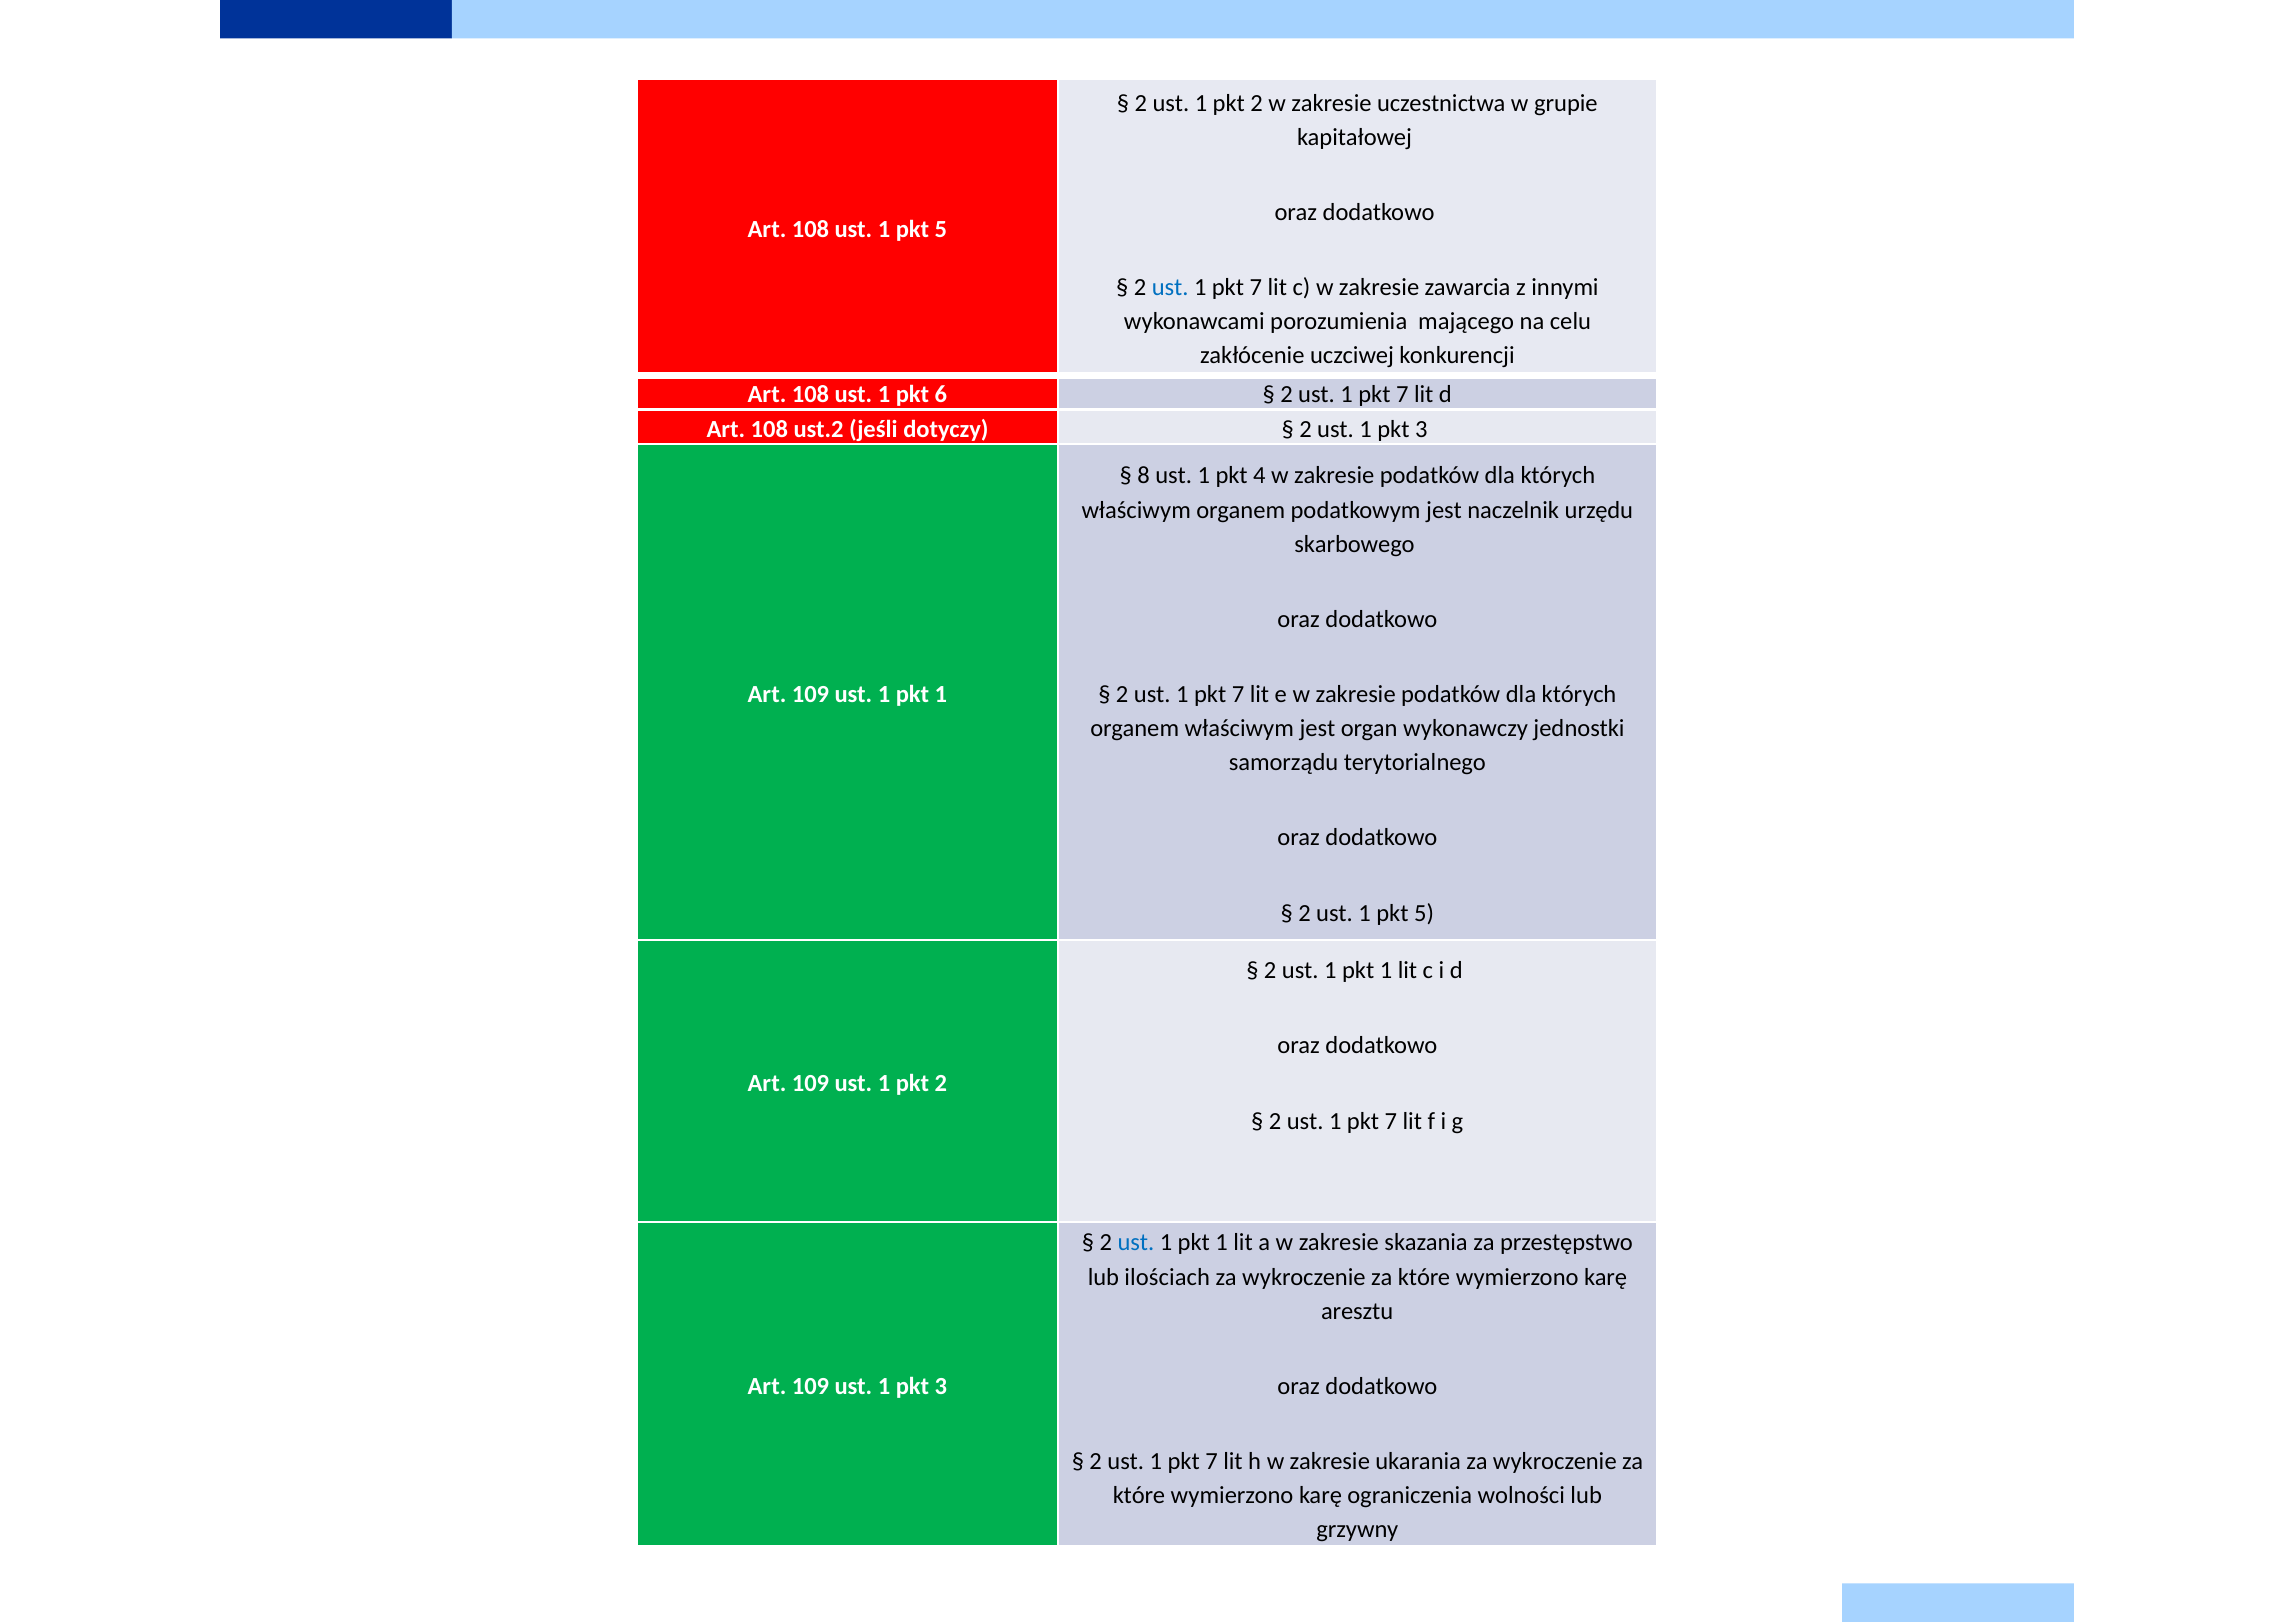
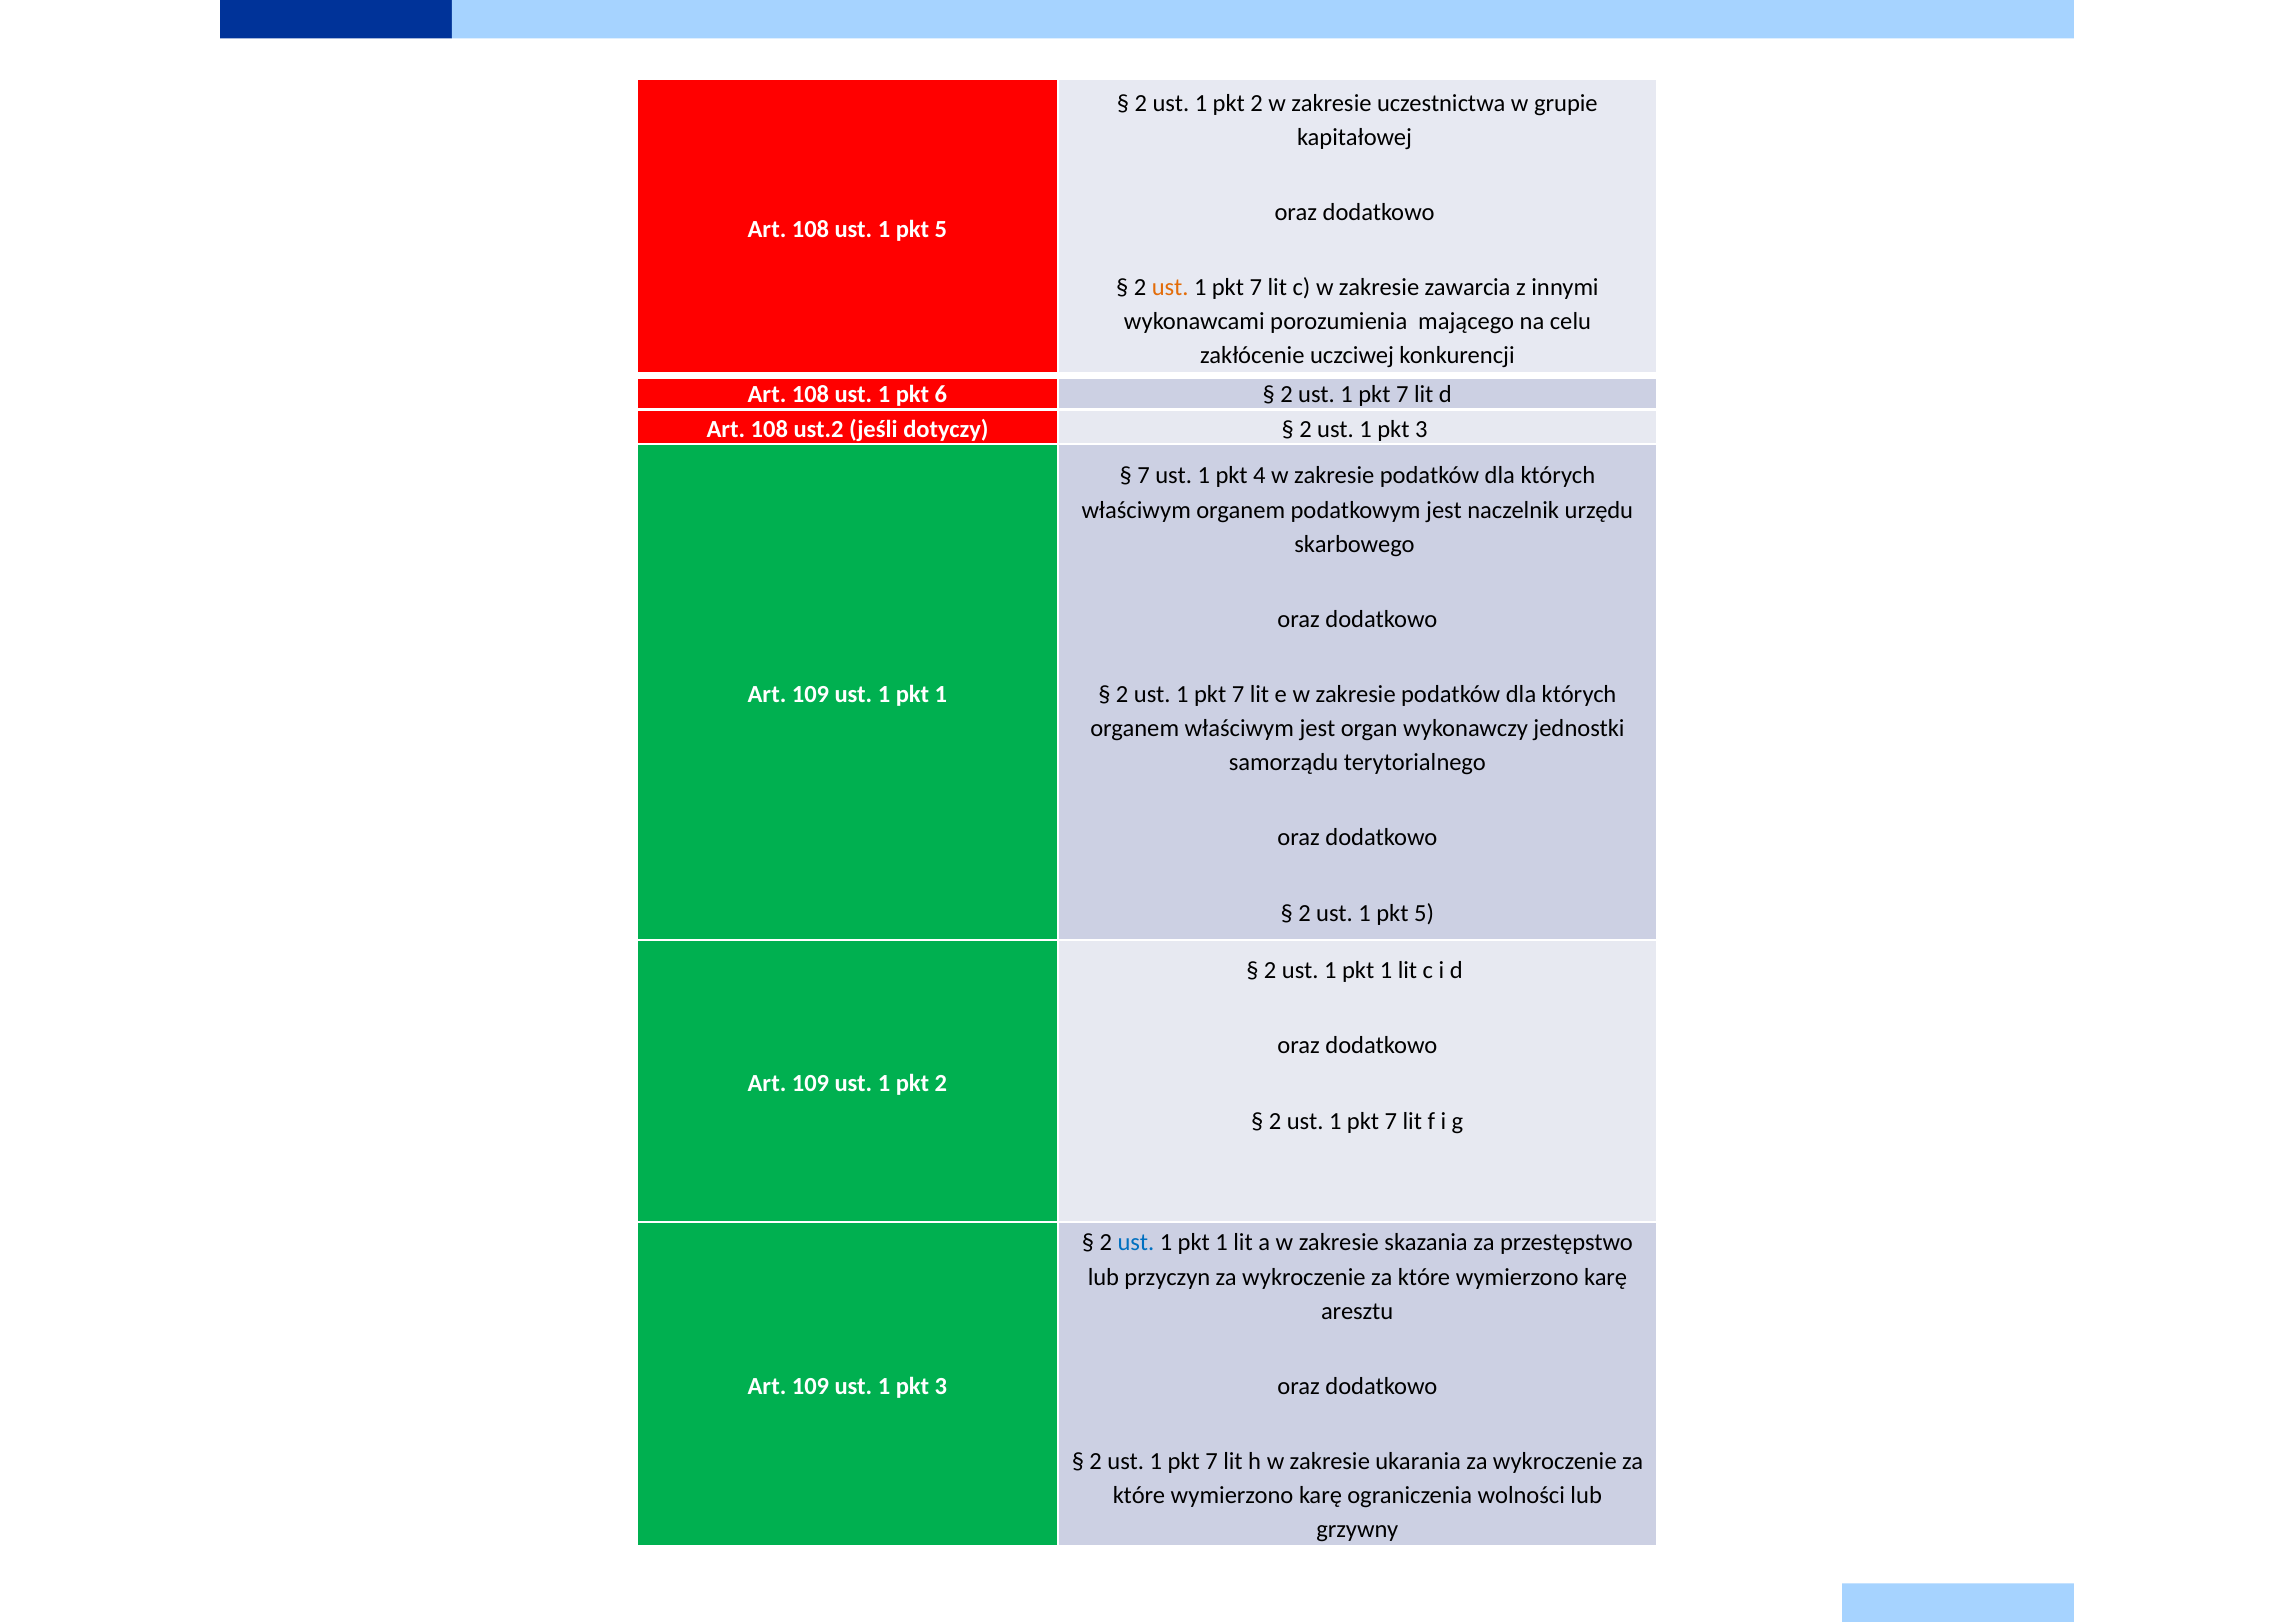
ust at (1170, 287) colour: blue -> orange
8 at (1144, 476): 8 -> 7
ilościach: ilościach -> przyczyn
